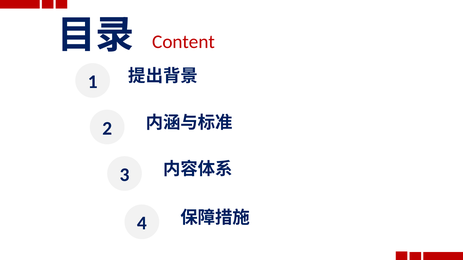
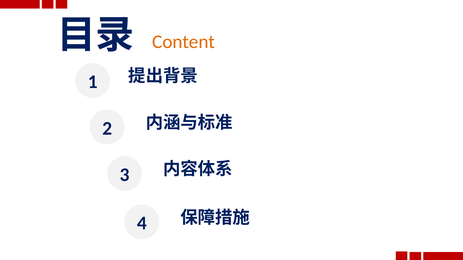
Content colour: red -> orange
